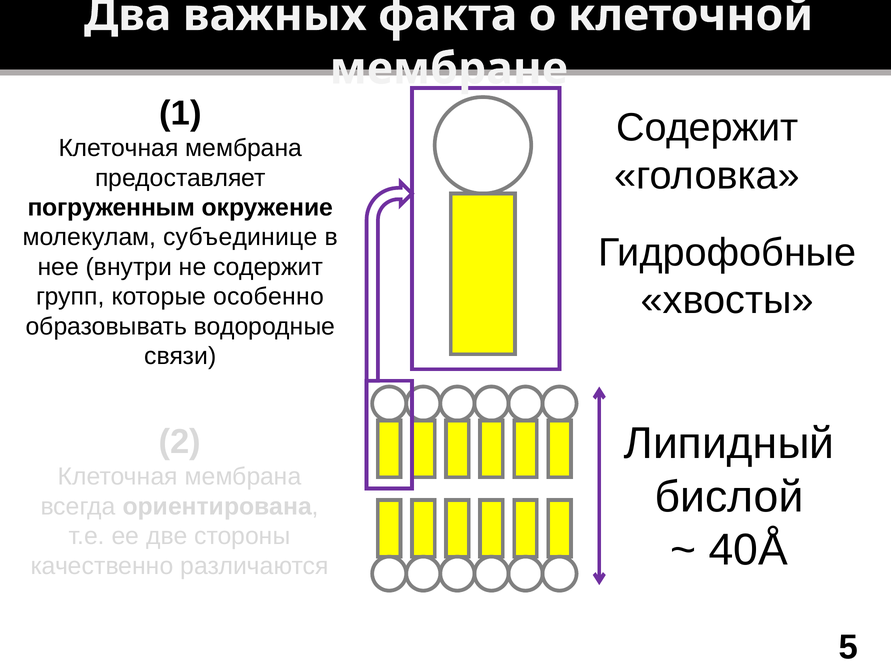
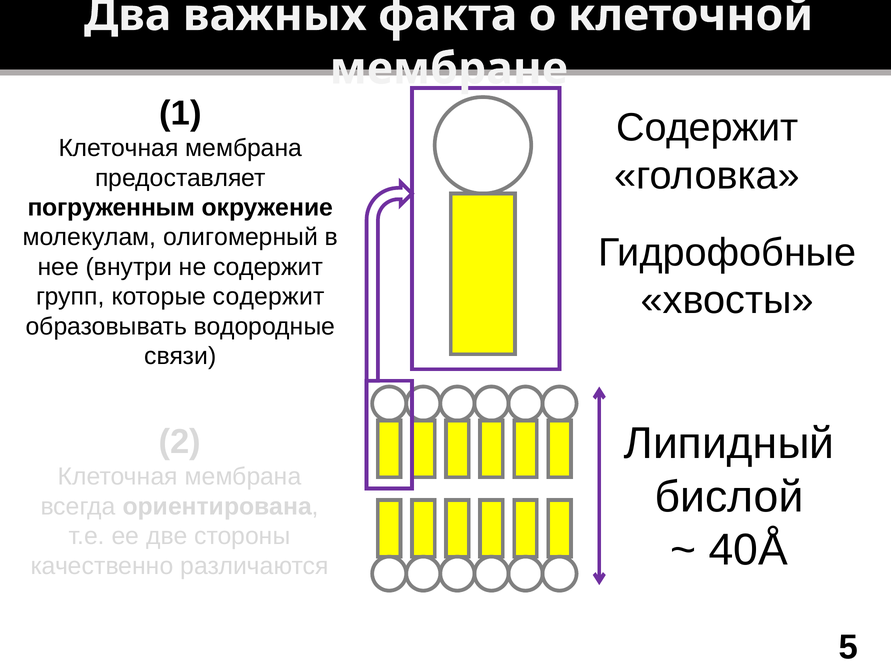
субъединице: субъединице -> олигомерный
которые особенно: особенно -> содержит
